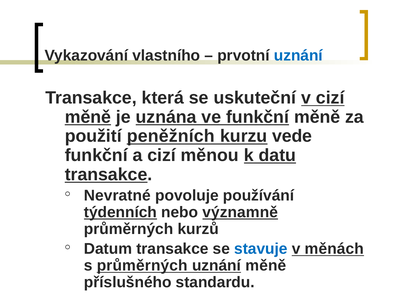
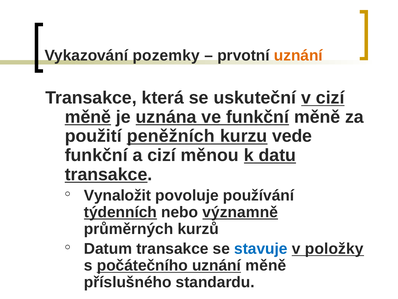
vlastního: vlastního -> pozemky
uznání at (298, 56) colour: blue -> orange
Nevratné: Nevratné -> Vynaložit
měnách: měnách -> položky
s průměrných: průměrných -> počátečního
